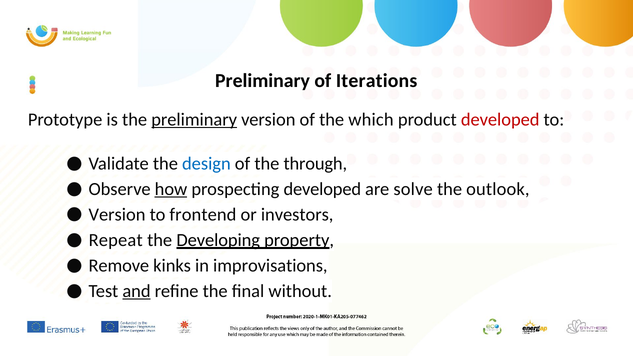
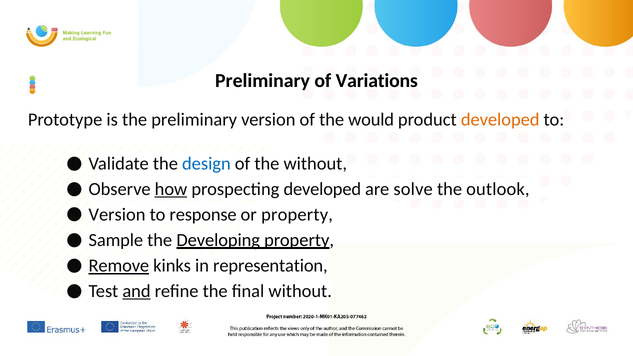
Iterations: Iterations -> Variations
preliminary at (194, 120) underline: present -> none
which: which -> would
developed at (500, 120) colour: red -> orange
the through: through -> without
frontend: frontend -> response
or investors: investors -> property
Repeat: Repeat -> Sample
Remove underline: none -> present
improvisations: improvisations -> representation
